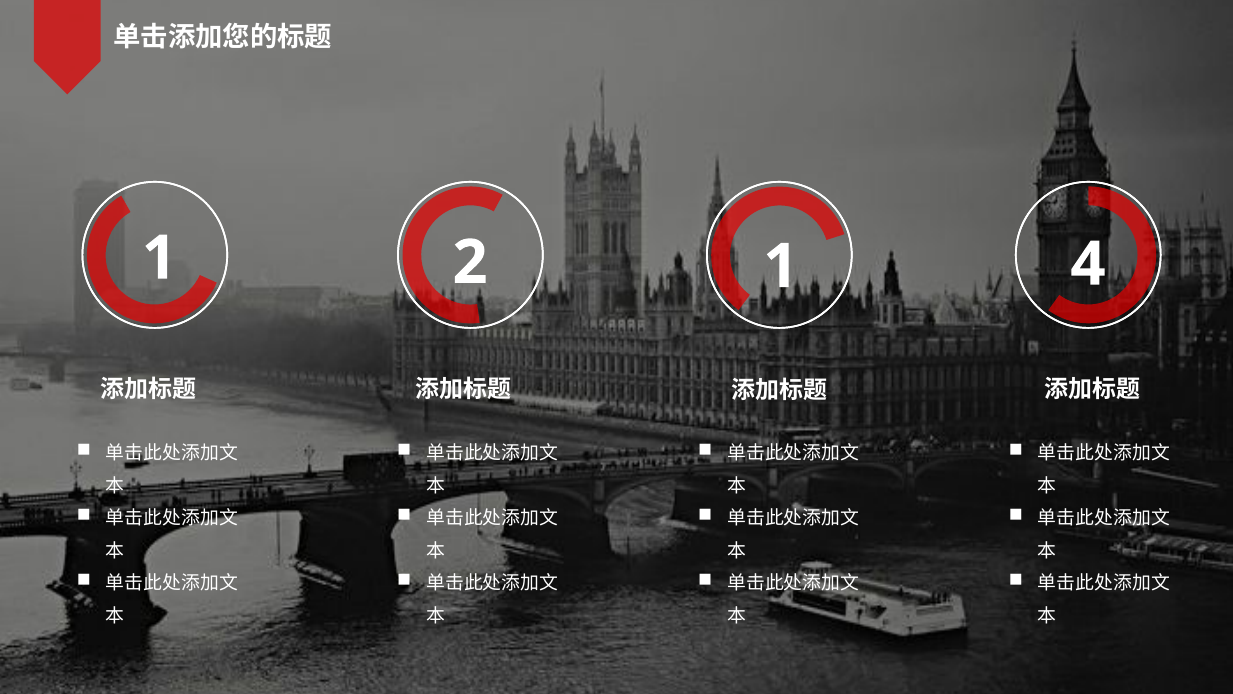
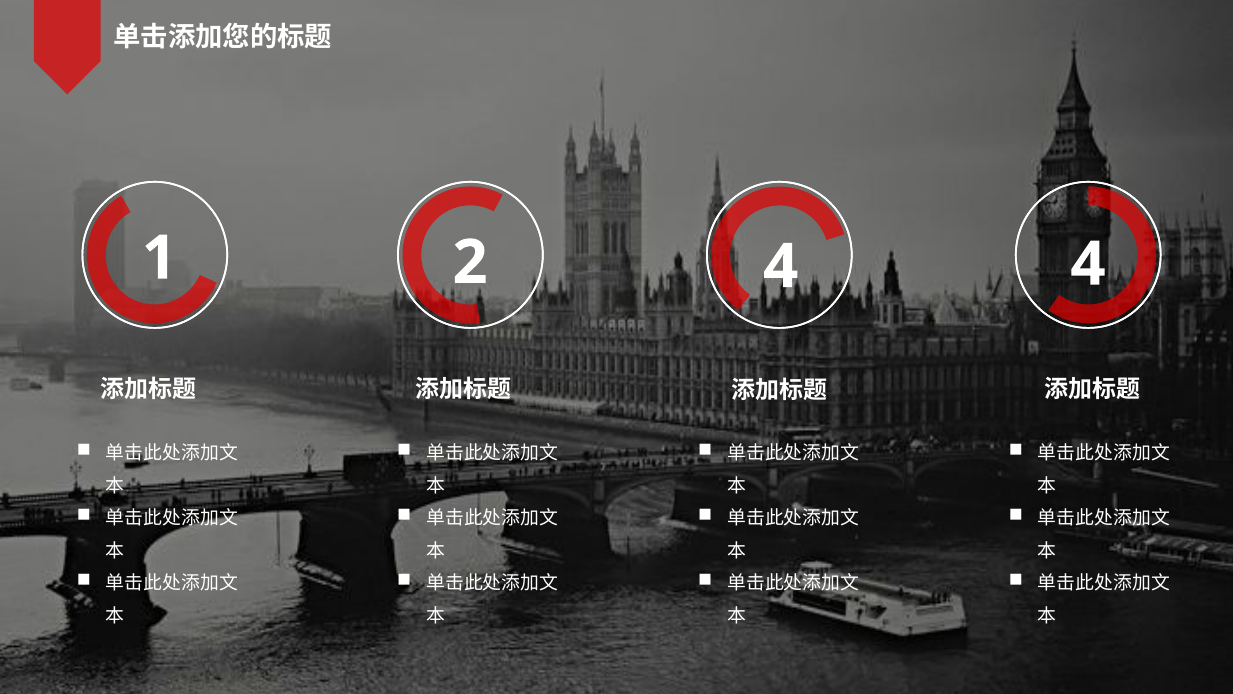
2 1: 1 -> 4
